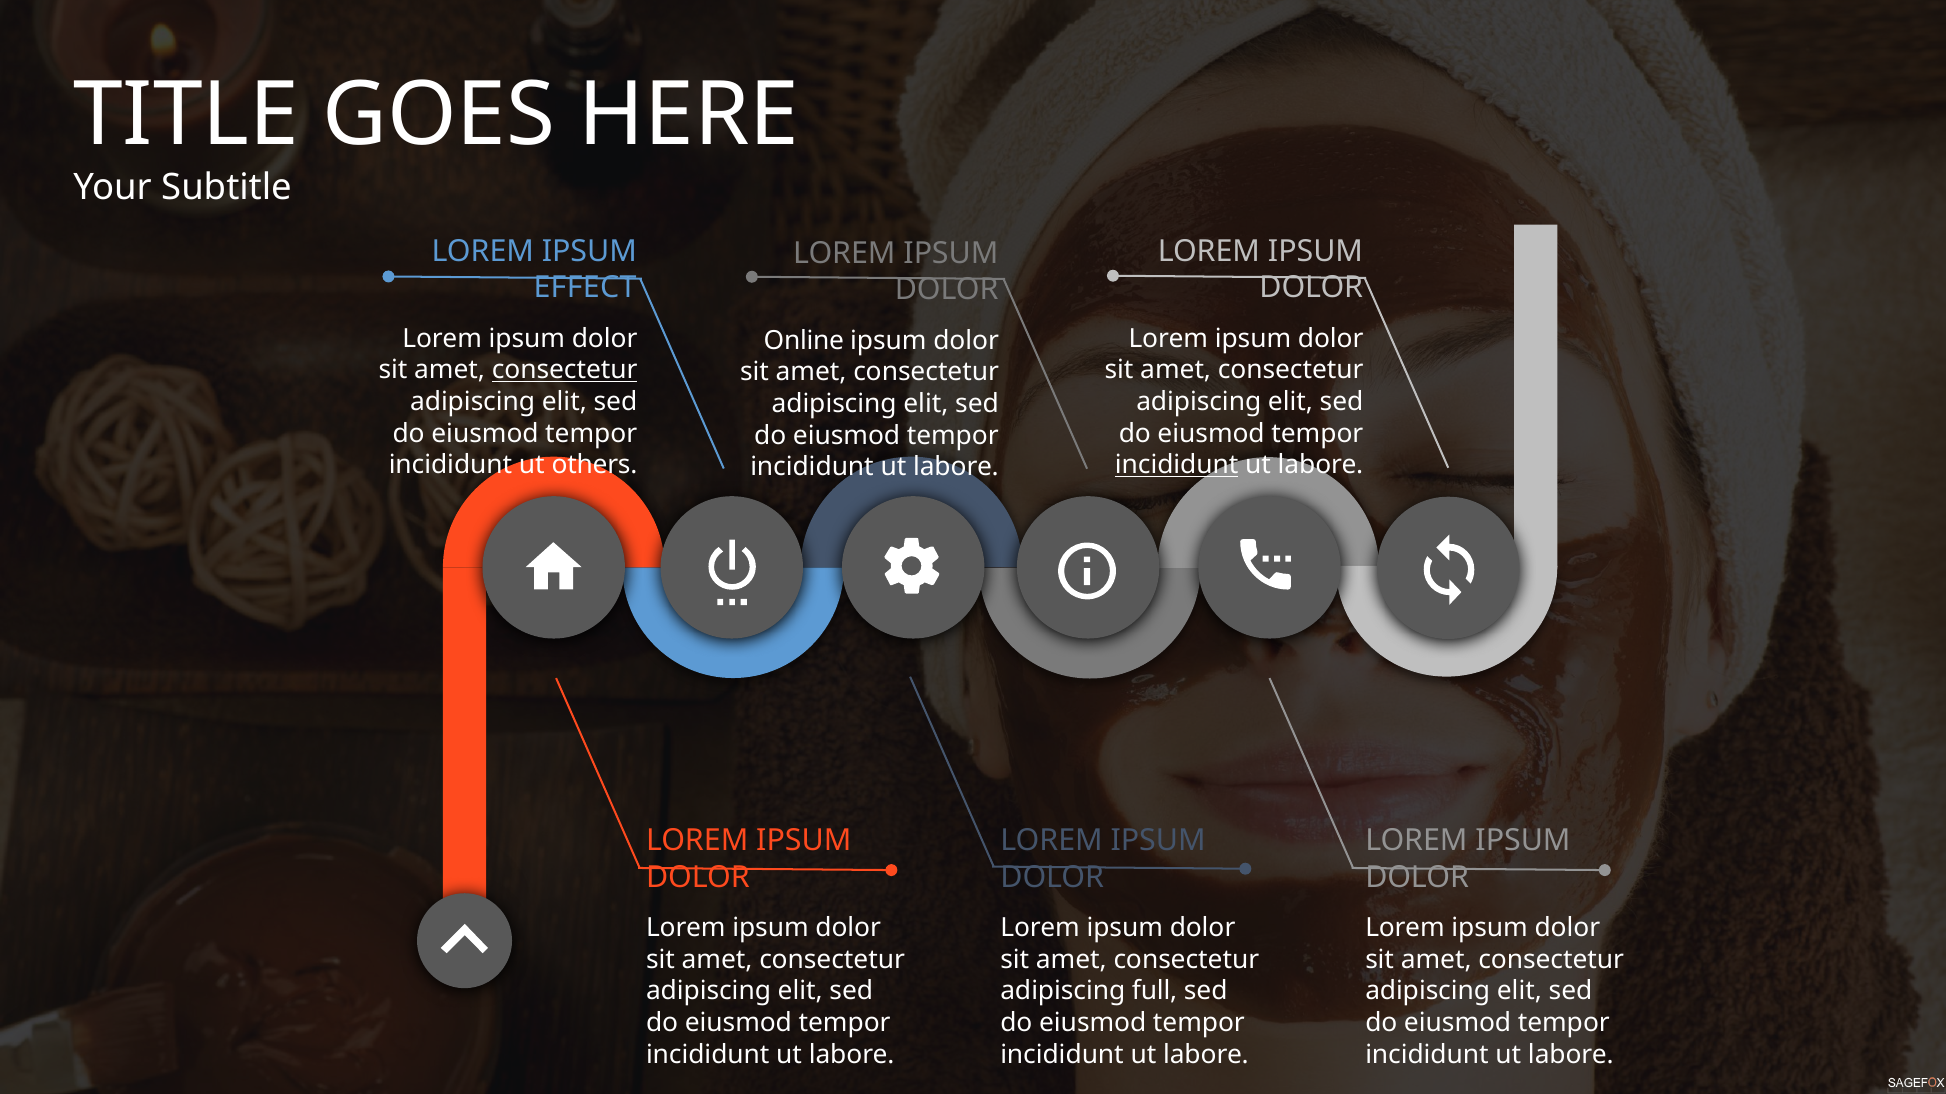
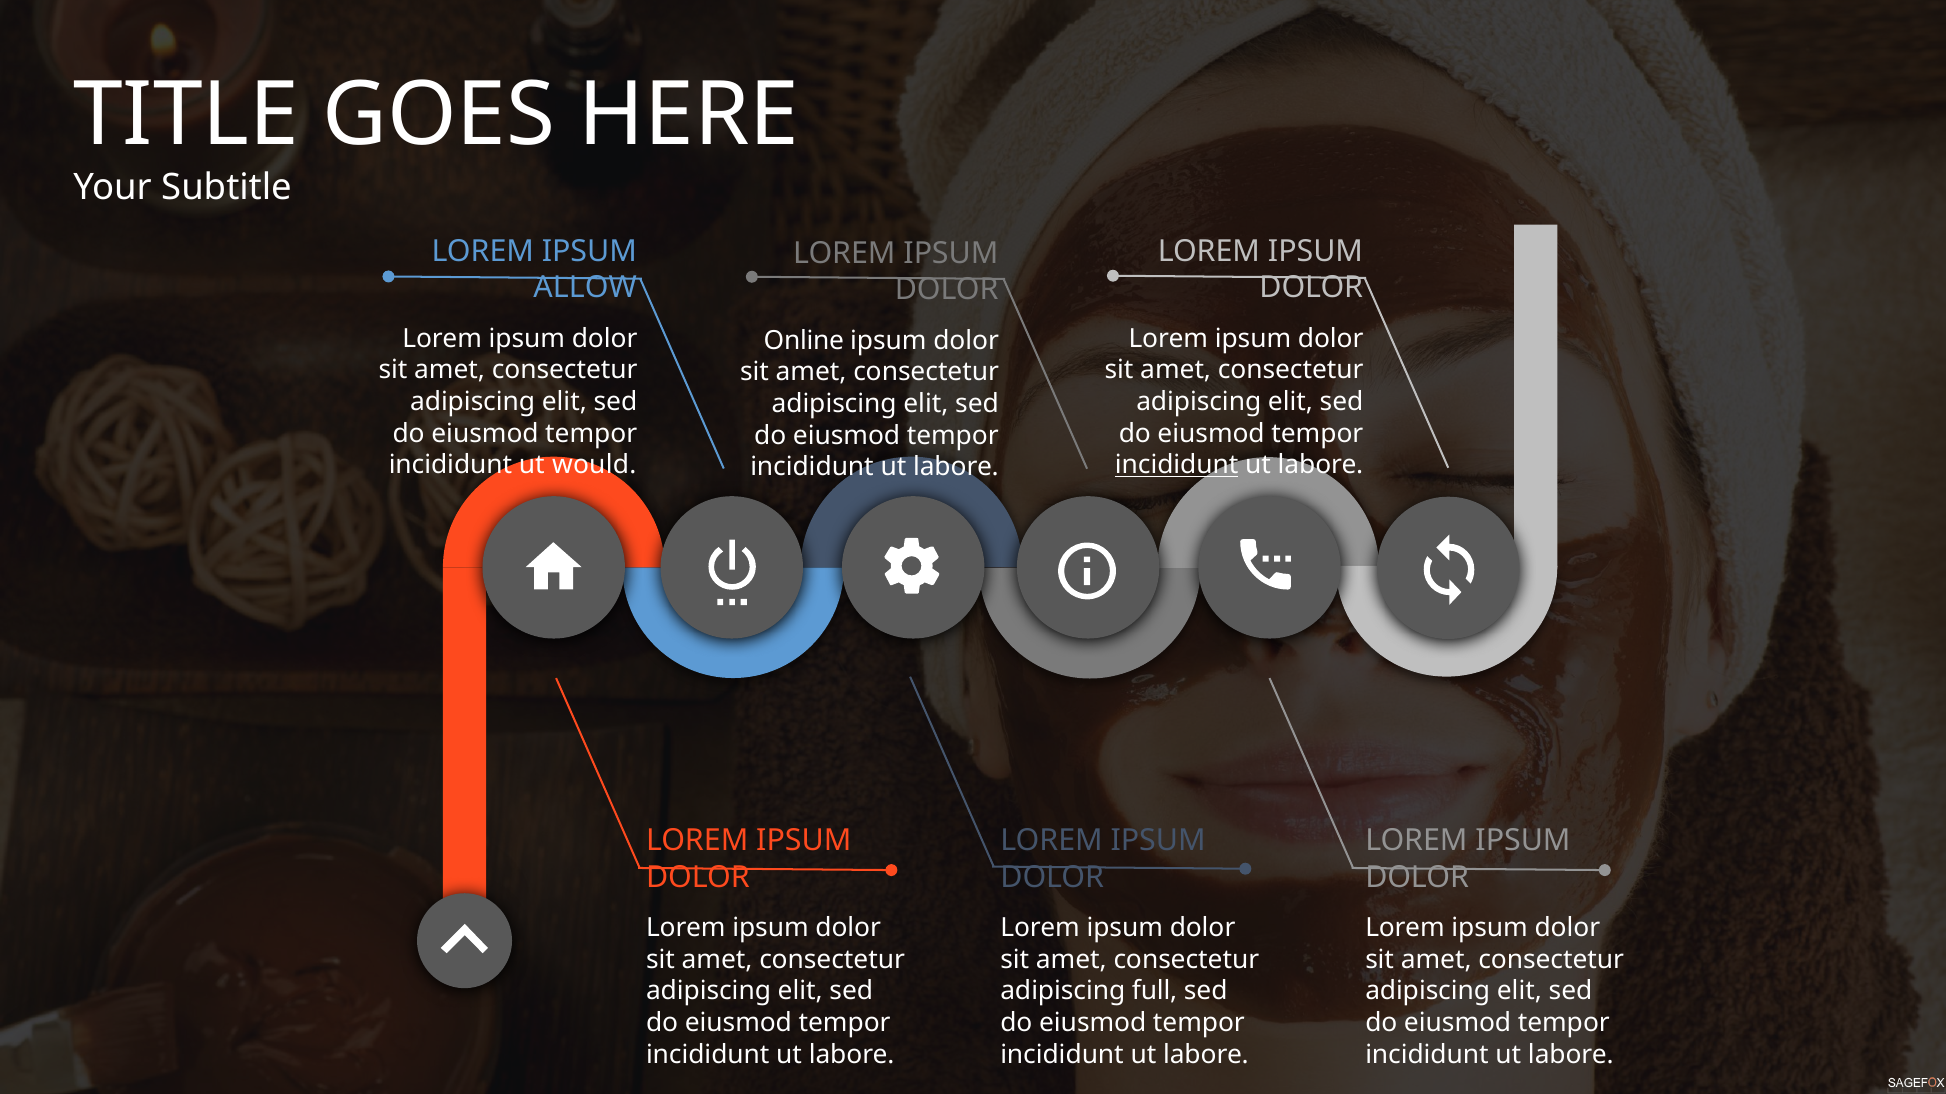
EFFECT: EFFECT -> ALLOW
consectetur at (565, 370) underline: present -> none
others: others -> would
